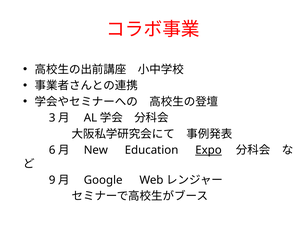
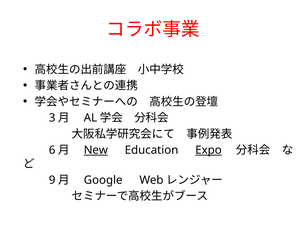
New underline: none -> present
